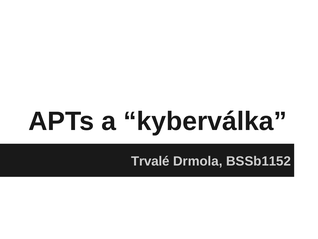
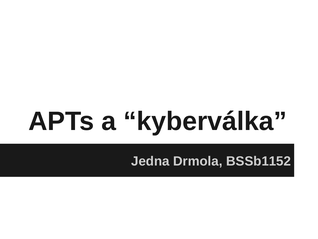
Trvalé: Trvalé -> Jedna
